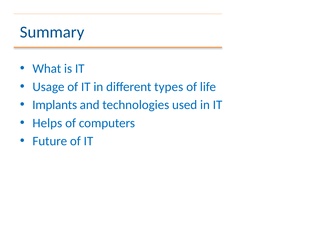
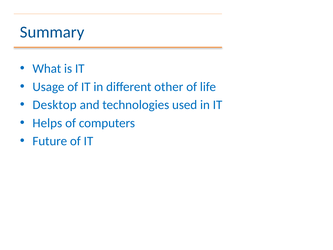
types: types -> other
Implants: Implants -> Desktop
